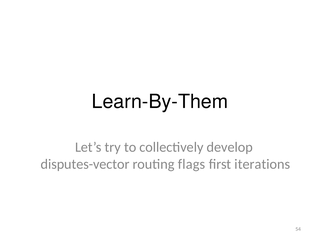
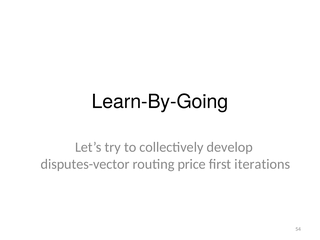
Learn-By-Them: Learn-By-Them -> Learn-By-Going
flags: flags -> price
